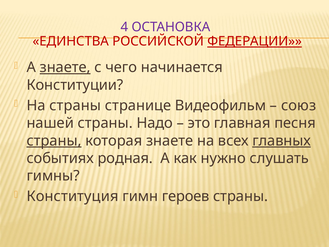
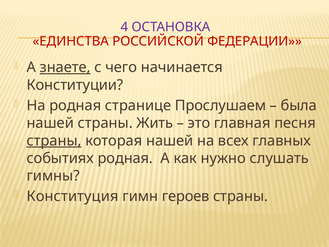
ФЕДЕРАЦИИ underline: present -> none
На страны: страны -> родная
Видеофильм: Видеофильм -> Прослушаем
союз: союз -> была
Надо: Надо -> Жить
которая знаете: знаете -> нашей
главных underline: present -> none
